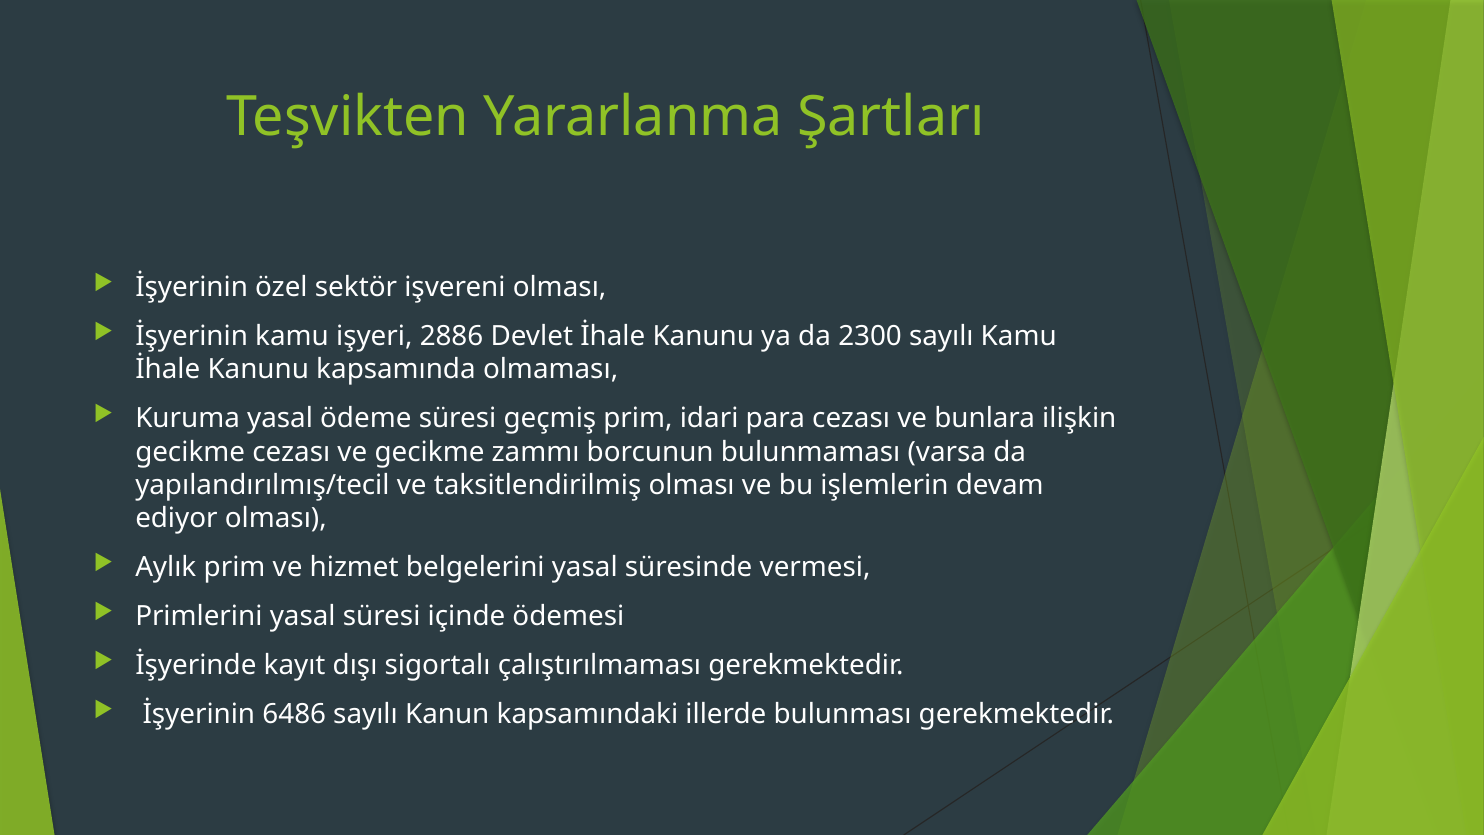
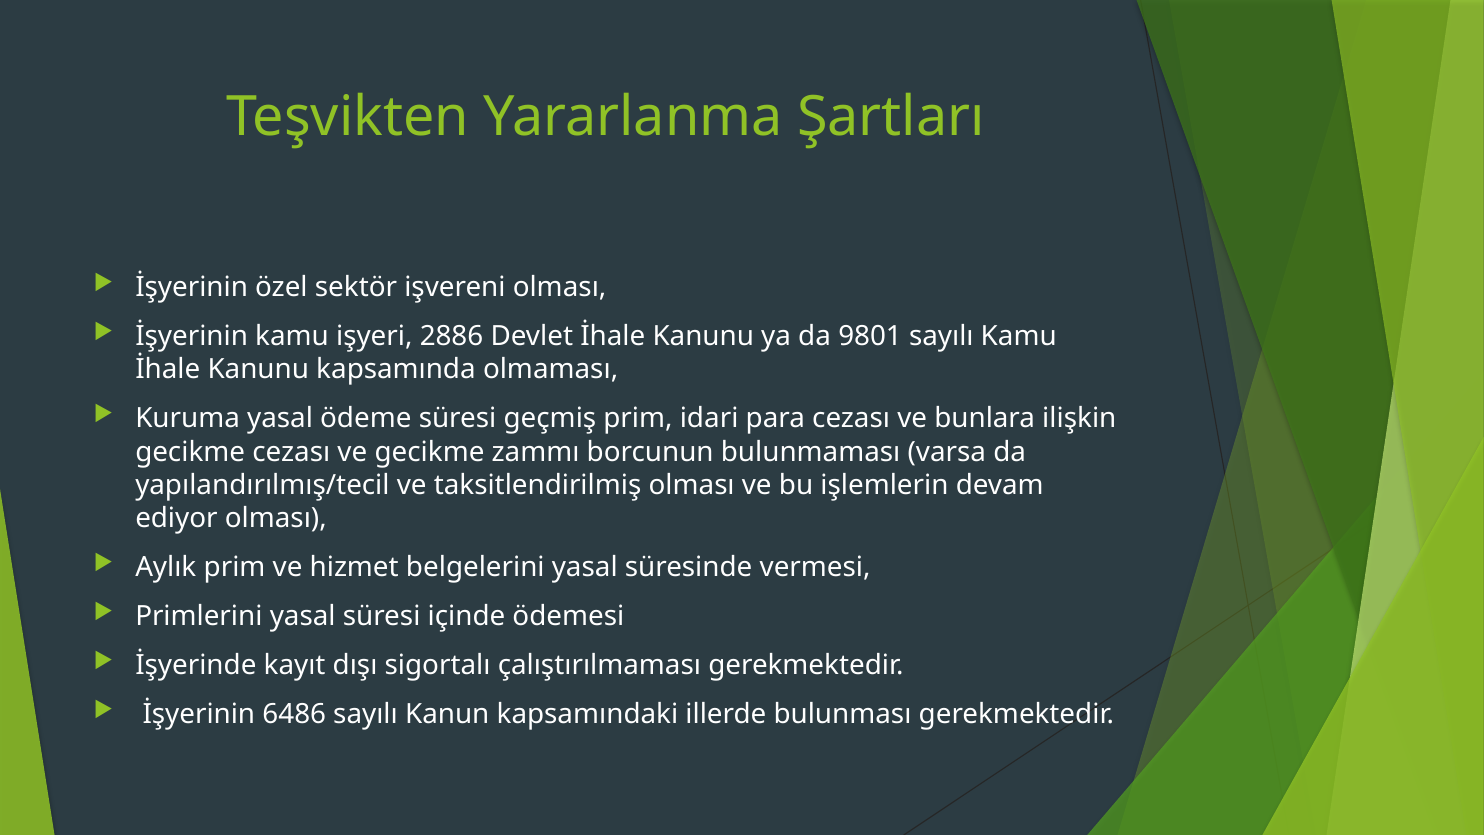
2300: 2300 -> 9801
